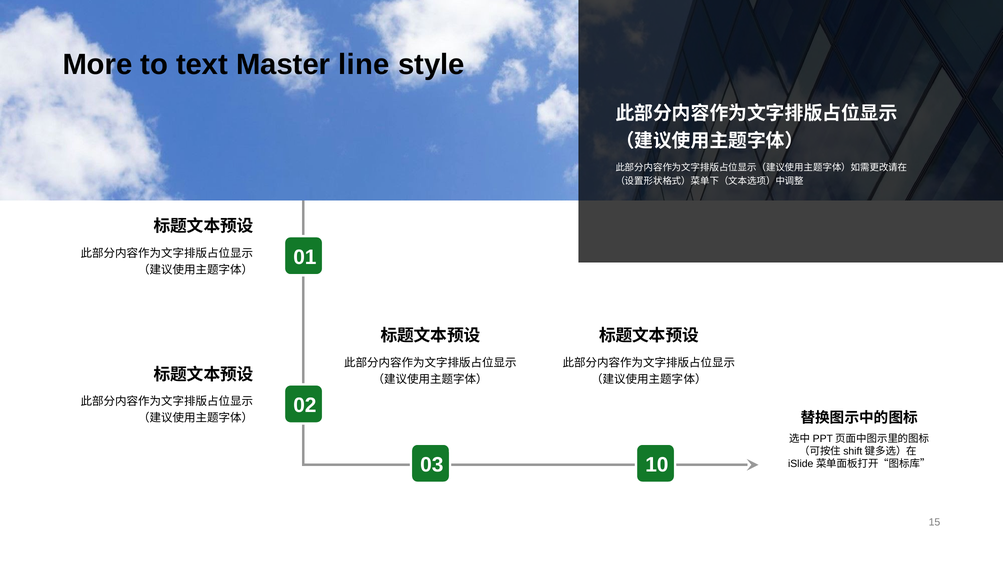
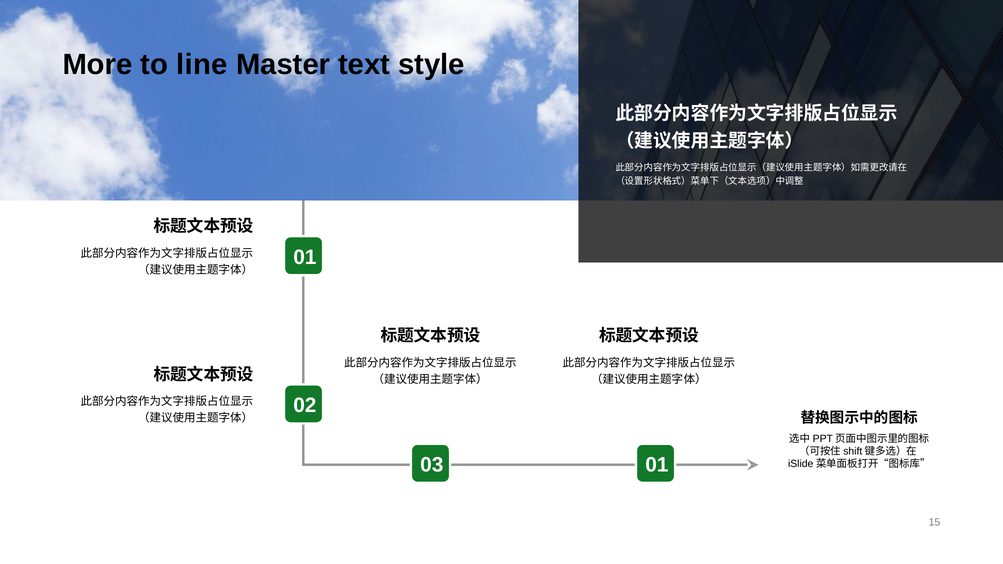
text: text -> line
line: line -> text
03 10: 10 -> 01
